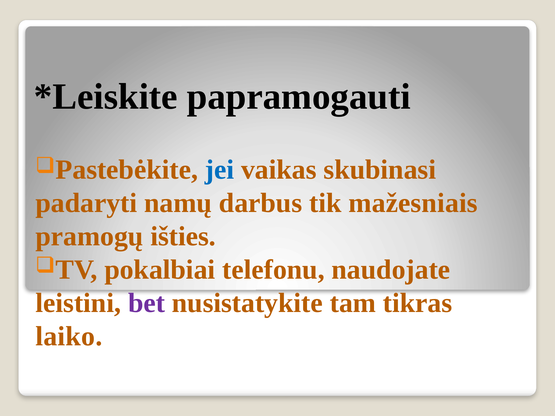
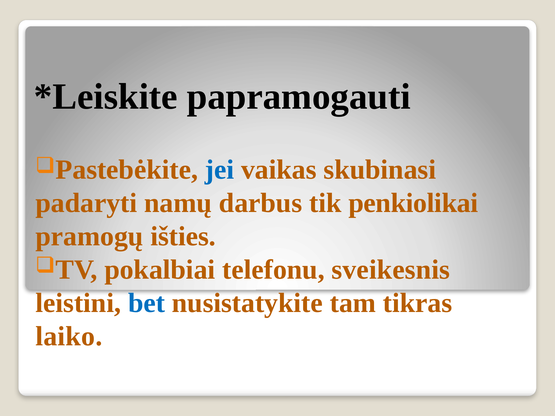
mažesniais: mažesniais -> penkiolikai
naudojate: naudojate -> sveikesnis
bet colour: purple -> blue
